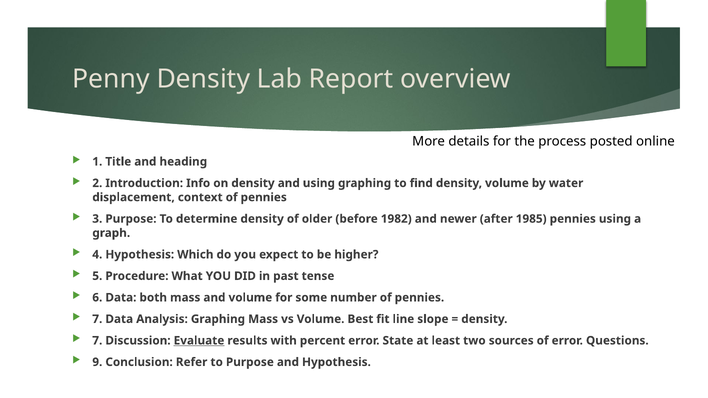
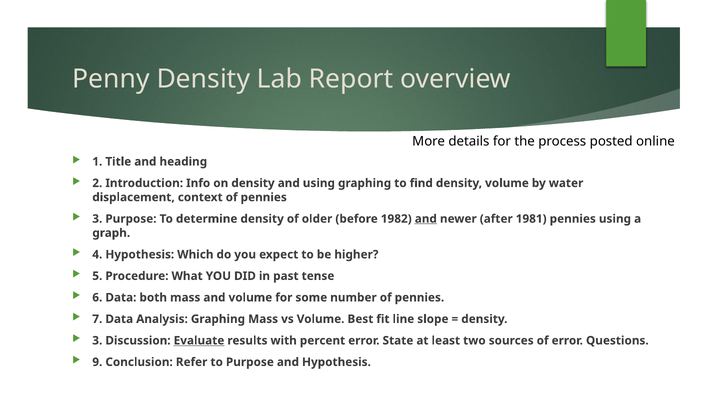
and at (426, 219) underline: none -> present
1985: 1985 -> 1981
7 at (97, 341): 7 -> 3
